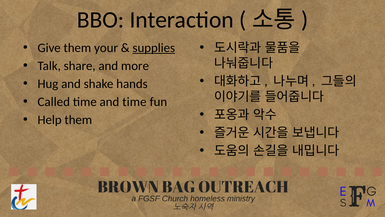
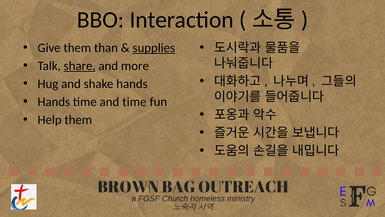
your: your -> than
share underline: none -> present
Called at (54, 102): Called -> Hands
